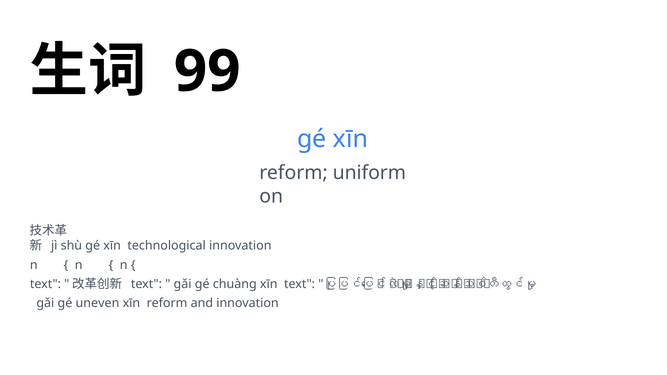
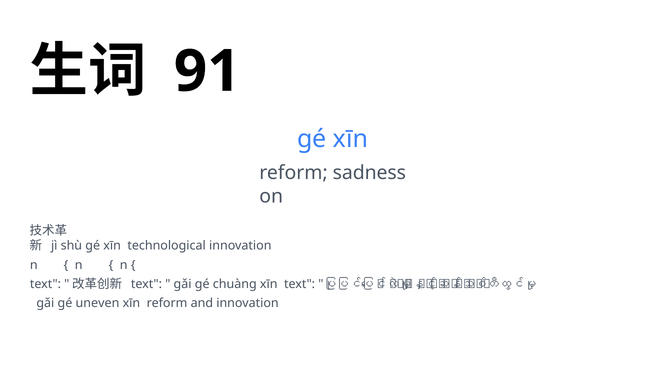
99: 99 -> 91
uniform: uniform -> sadness
